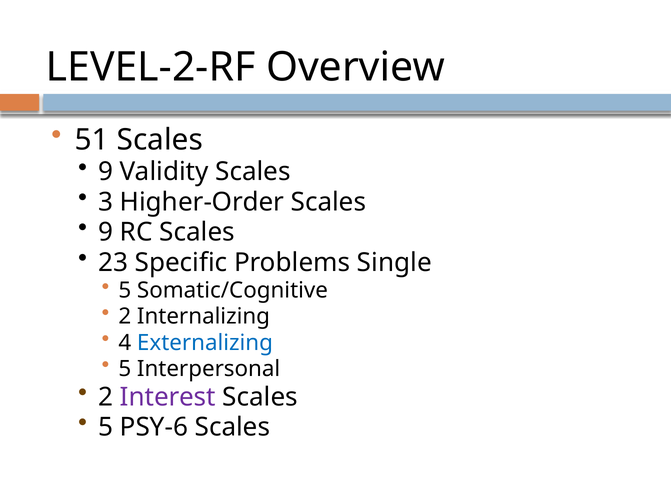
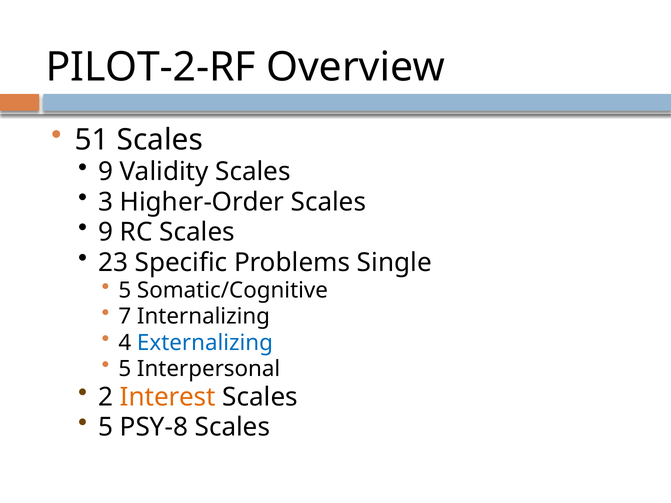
LEVEL-2-RF: LEVEL-2-RF -> PILOT-2-RF
2 at (125, 317): 2 -> 7
Interest colour: purple -> orange
PSY-6: PSY-6 -> PSY-8
